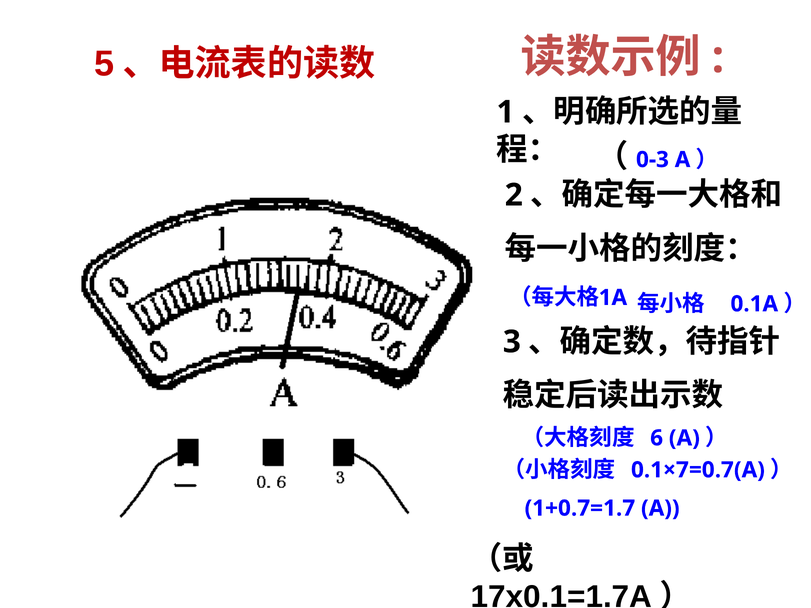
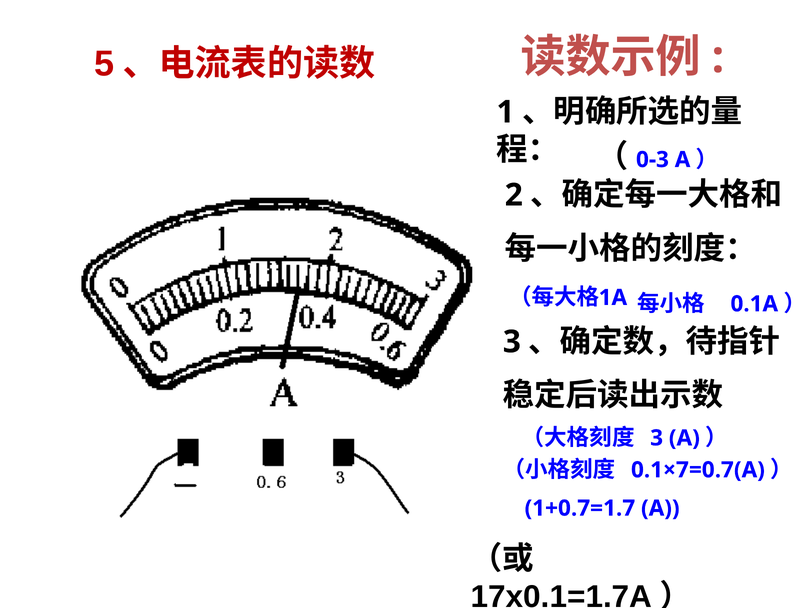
6 at (657, 438): 6 -> 3
